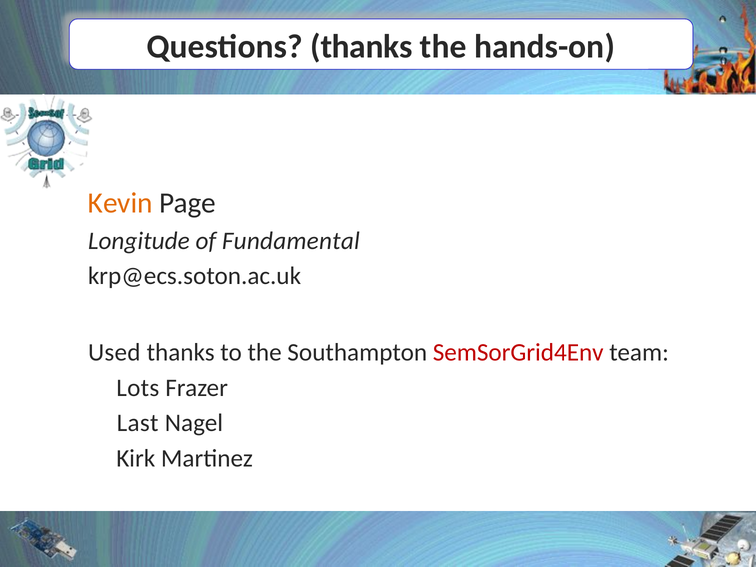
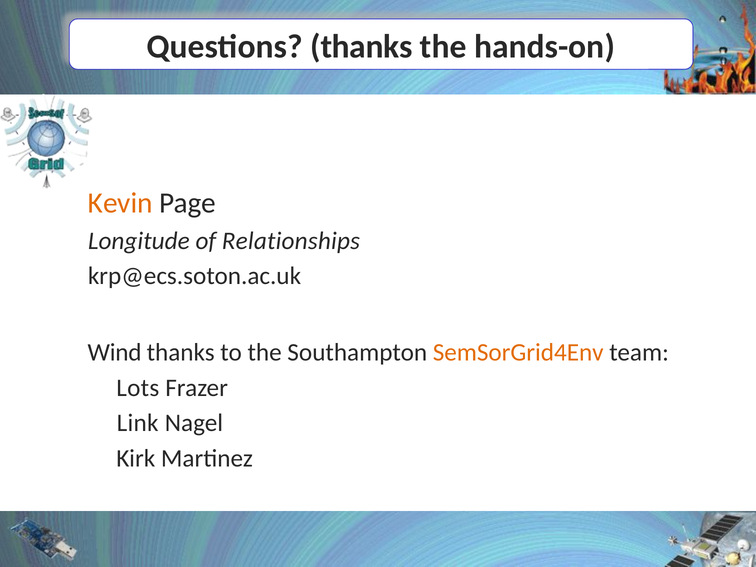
Fundamental: Fundamental -> Relationships
Used: Used -> Wind
SemSorGrid4Env colour: red -> orange
Last: Last -> Link
